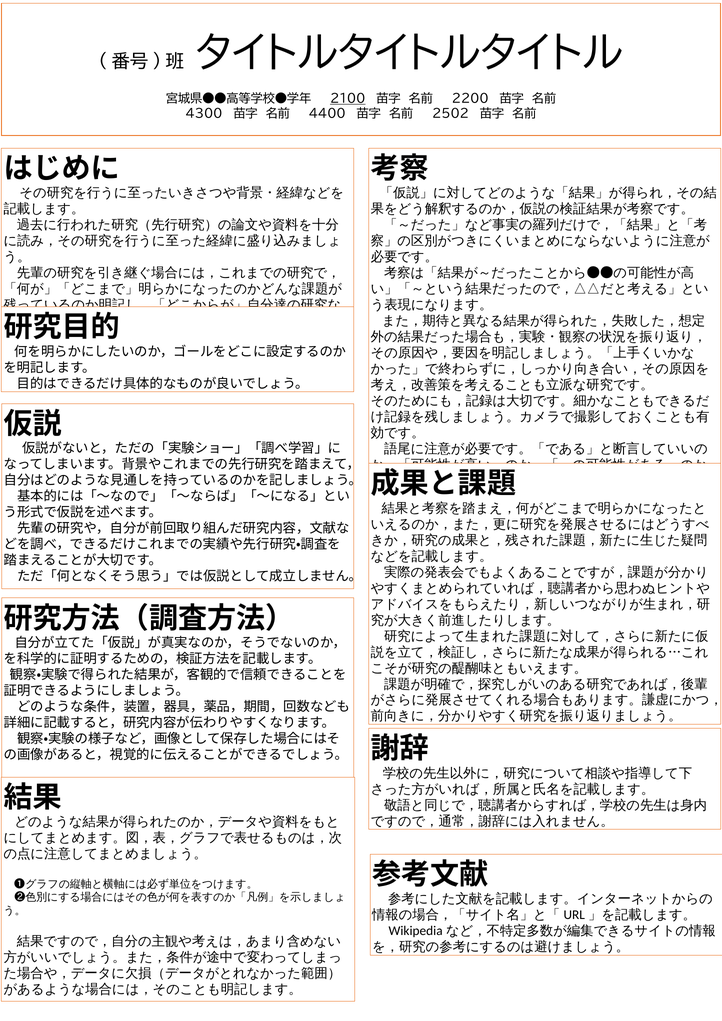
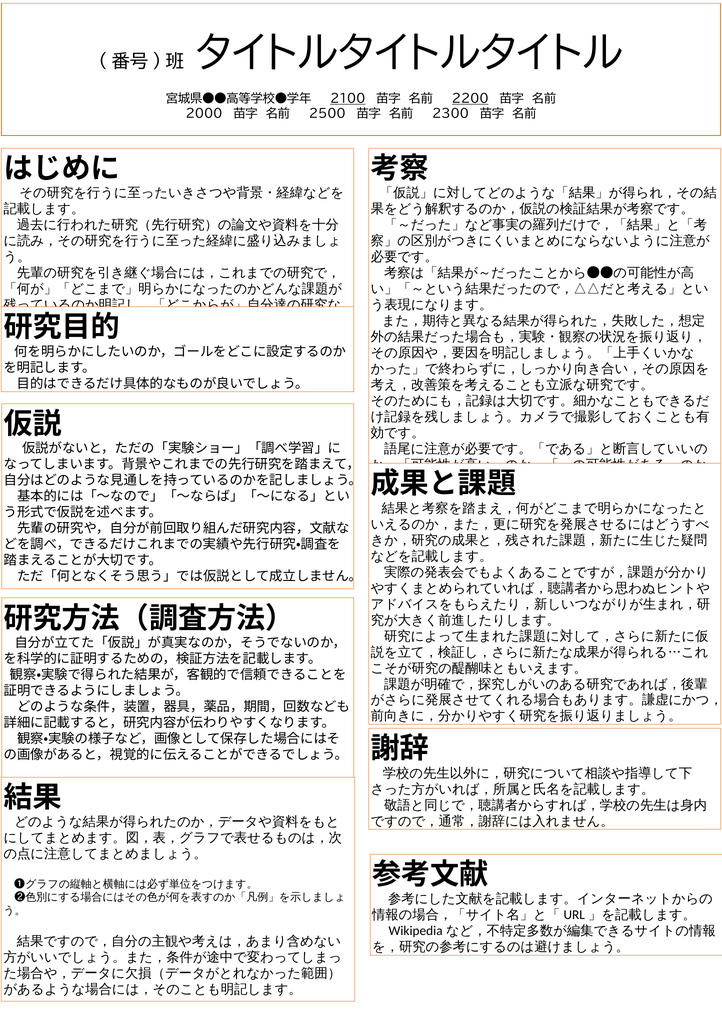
2200 underline: none -> present
4300: 4300 -> 2000
4400: 4400 -> 2500
2502: 2502 -> 2300
